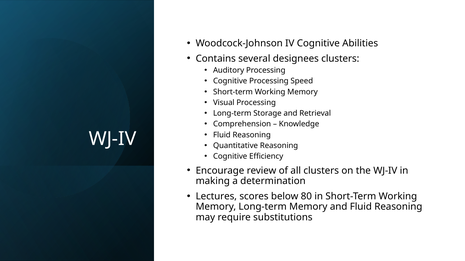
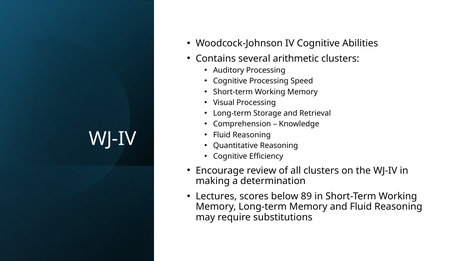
designees: designees -> arithmetic
80: 80 -> 89
